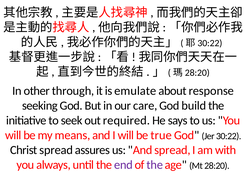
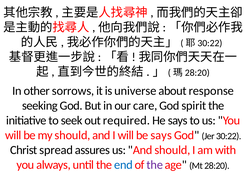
through: through -> sorrows
emulate: emulate -> universe
build: build -> spirit
my means: means -> should
be true: true -> says
And spread: spread -> should
end colour: purple -> blue
